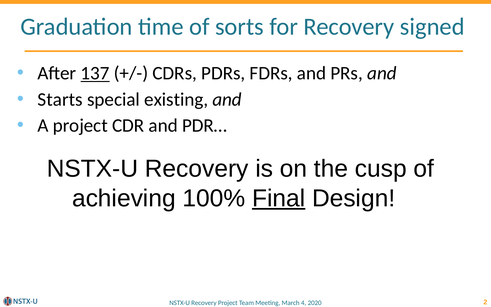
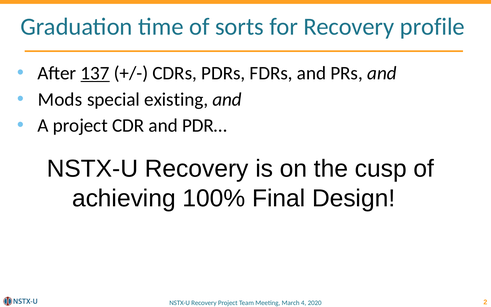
signed: signed -> profile
Starts: Starts -> Mods
Final underline: present -> none
